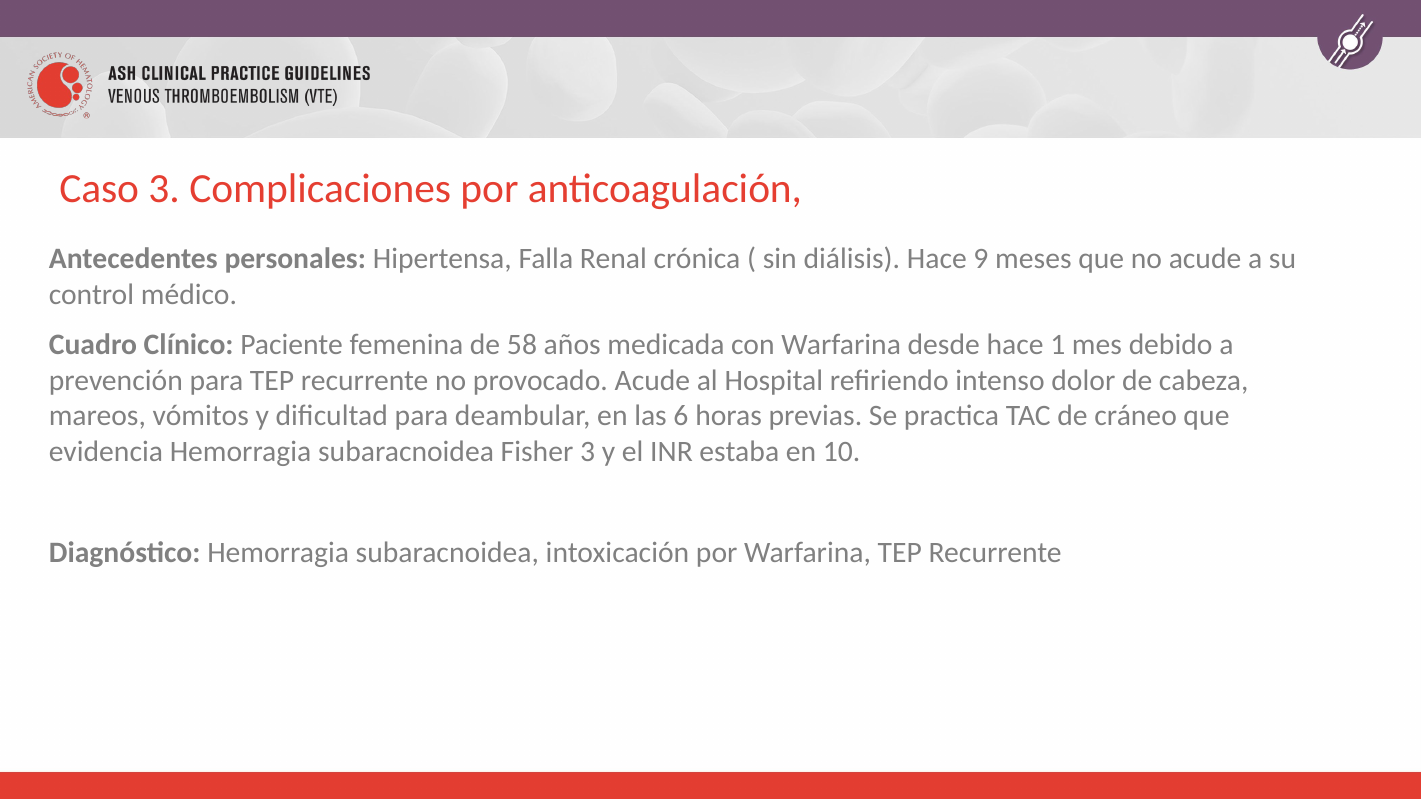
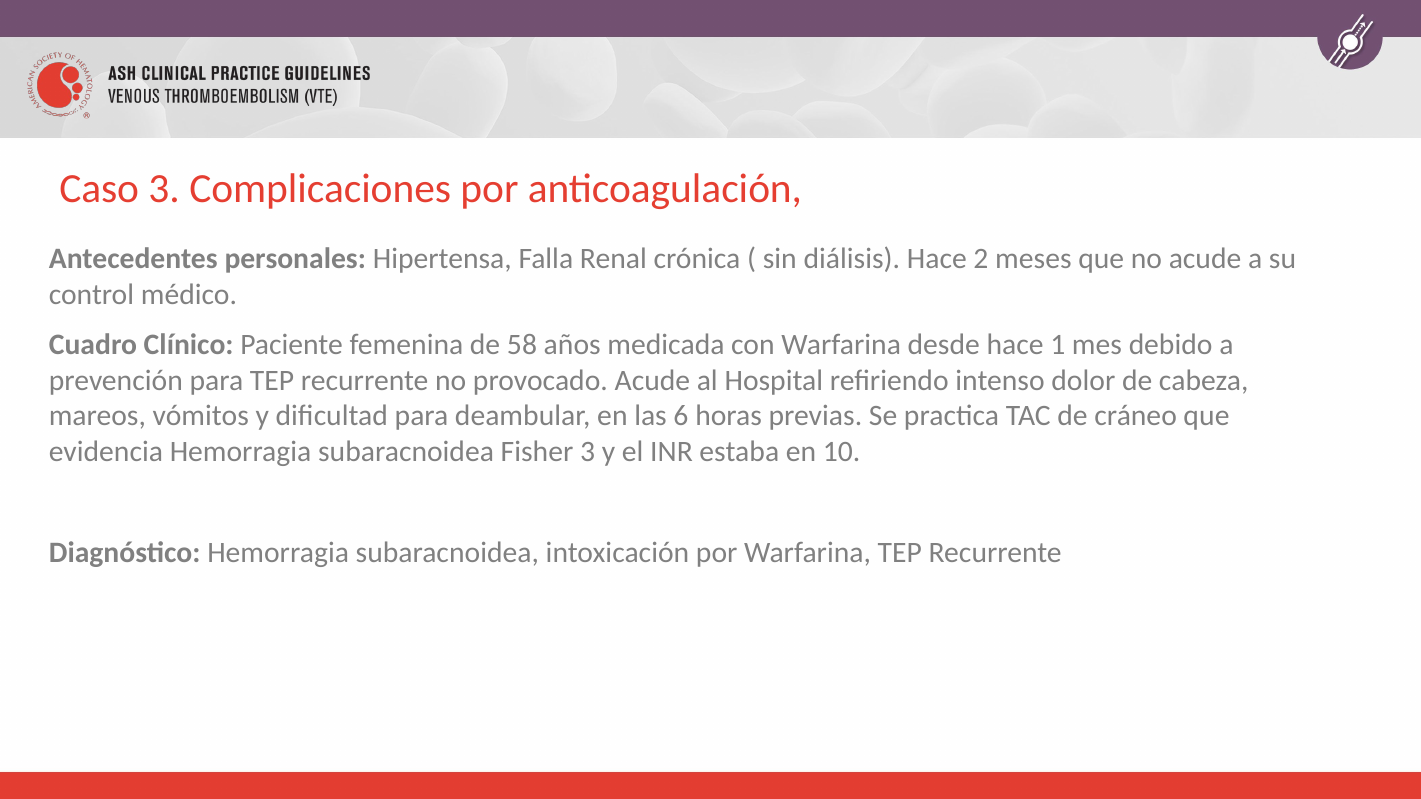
9: 9 -> 2
